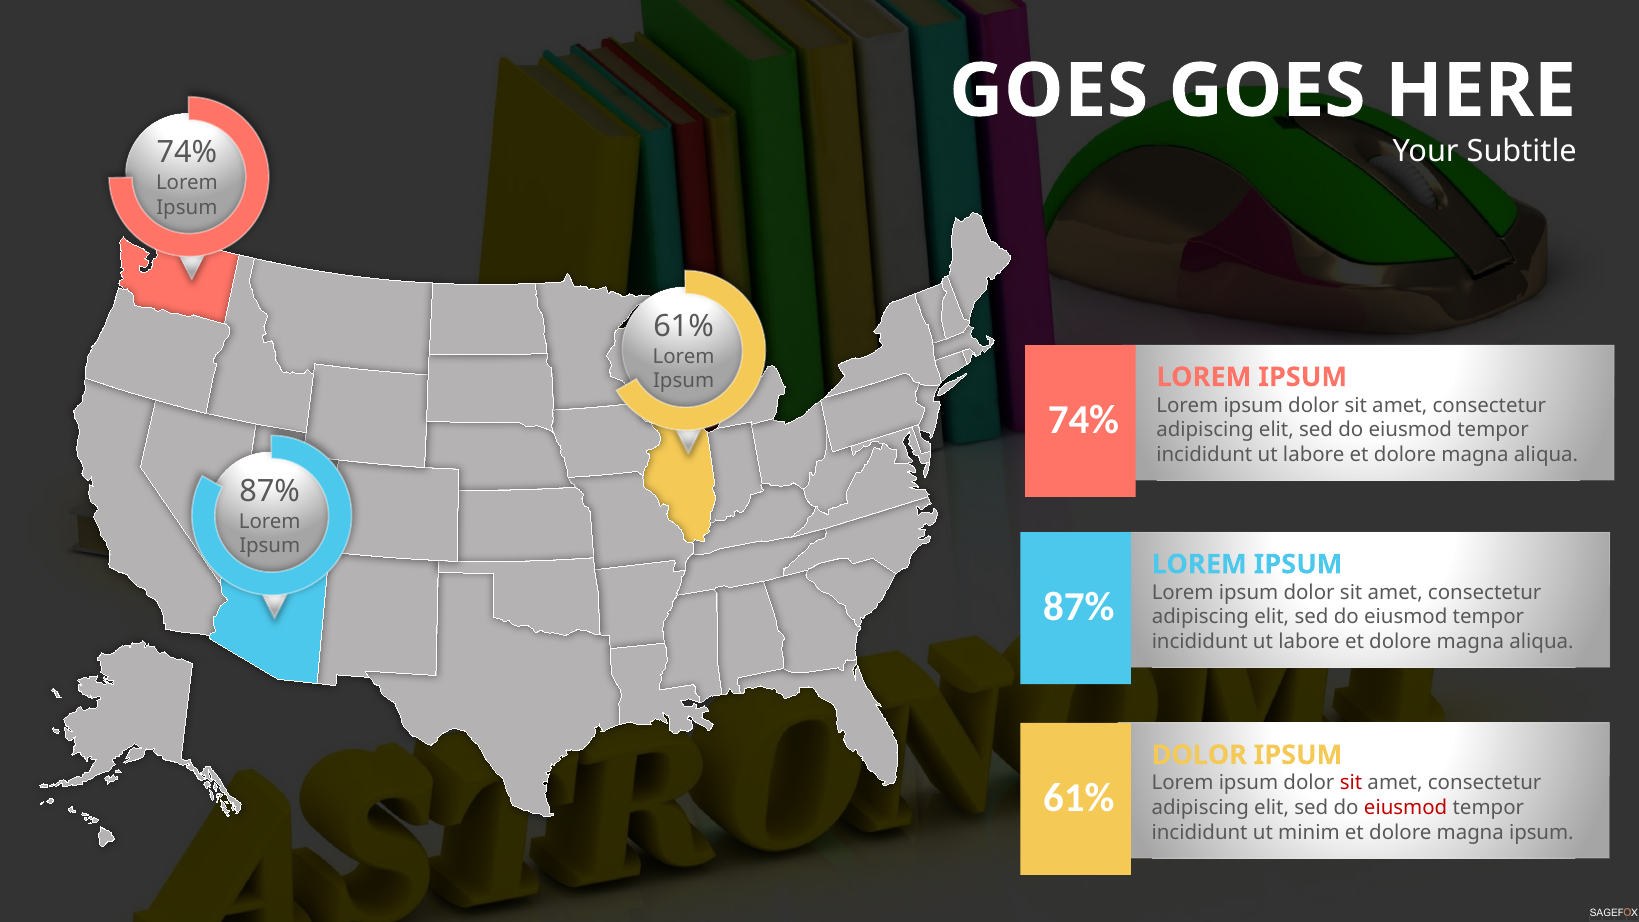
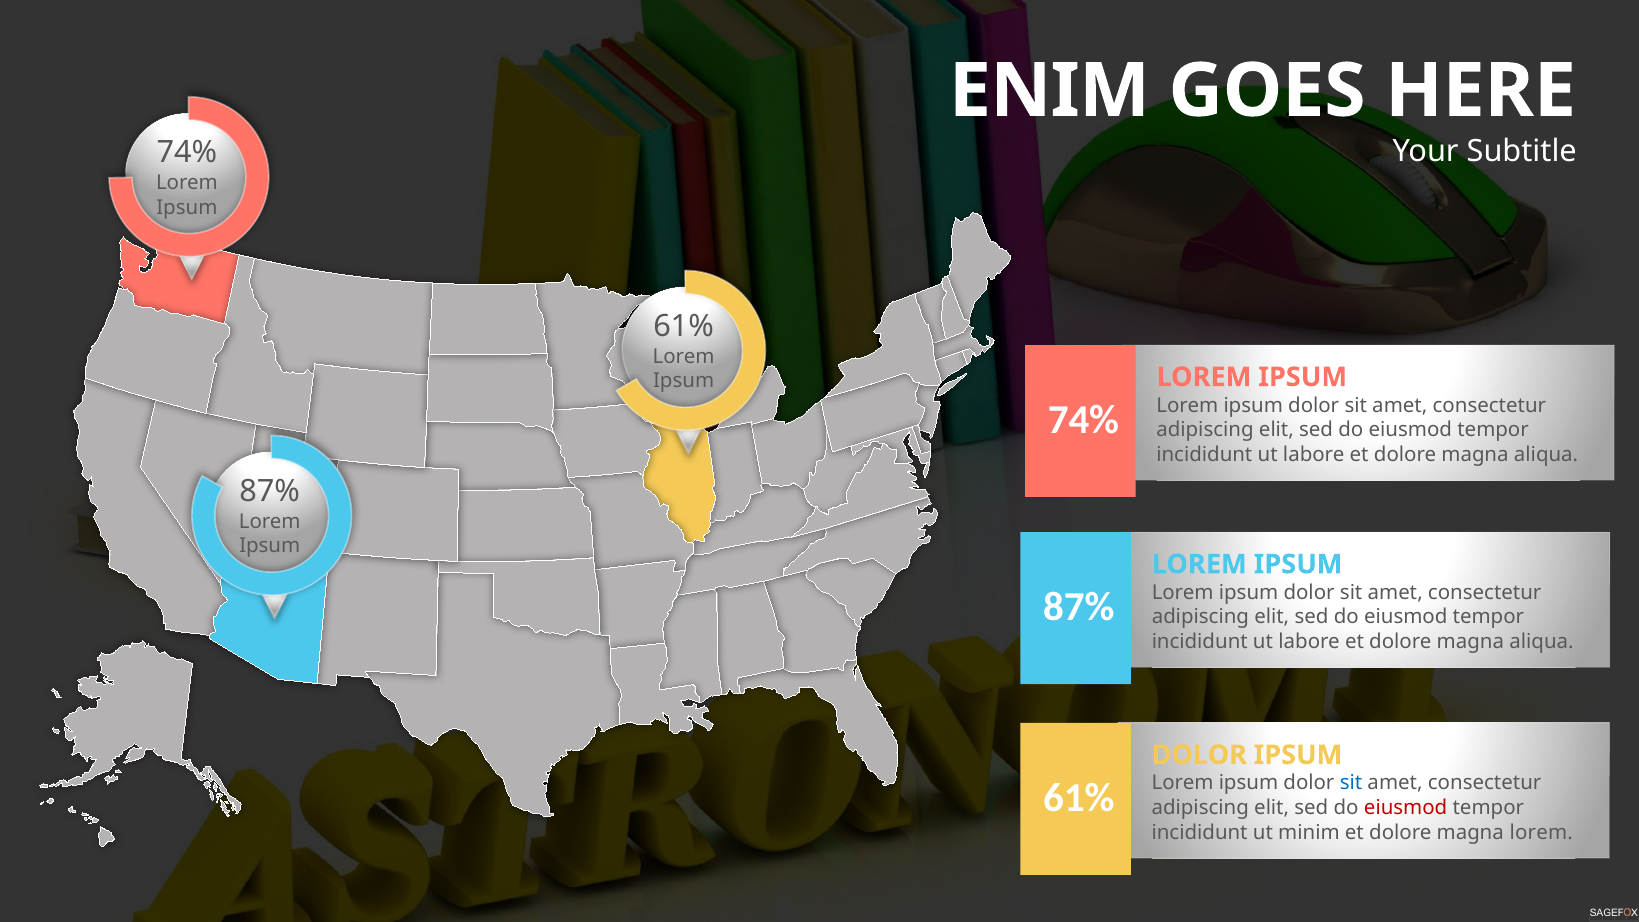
GOES at (1049, 91): GOES -> ENIM
sit at (1351, 783) colour: red -> blue
magna ipsum: ipsum -> lorem
